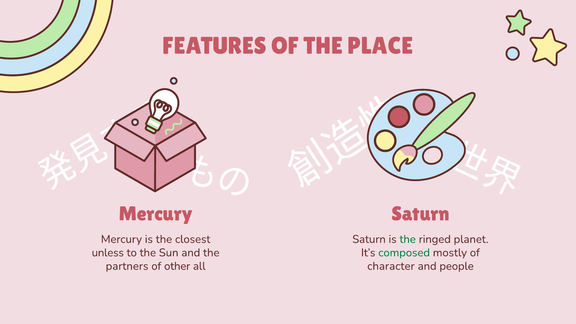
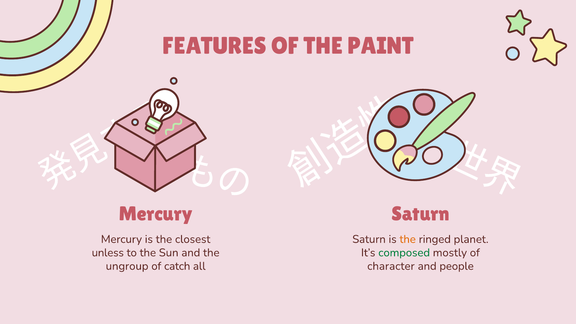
PLACE: PLACE -> PAINT
the at (408, 239) colour: green -> orange
partners: partners -> ungroup
other: other -> catch
